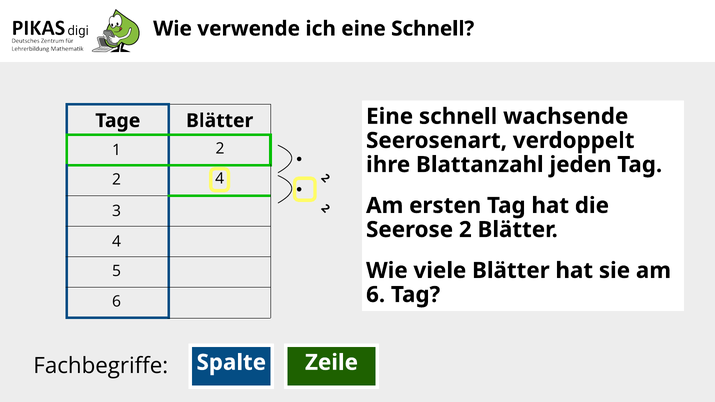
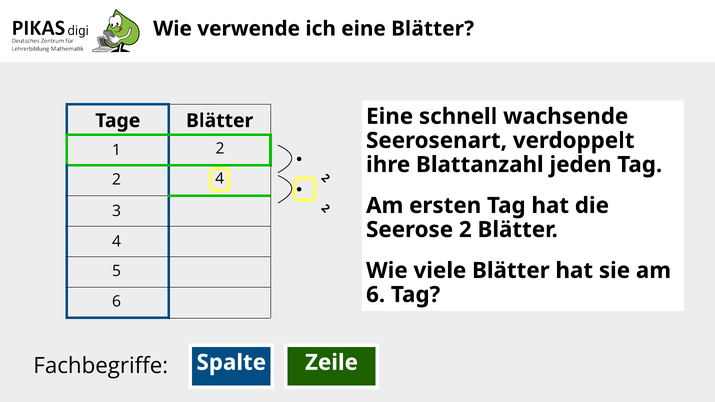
ich eine Schnell: Schnell -> Blätter
